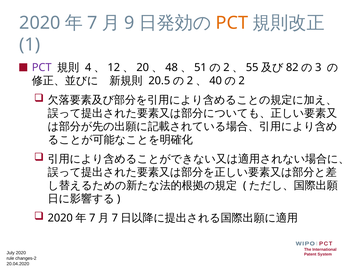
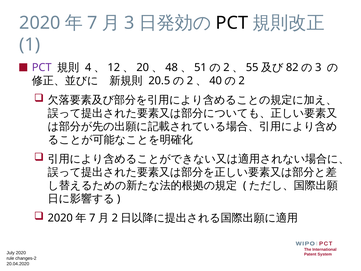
9 at (129, 23): 9 -> 3
PCT at (232, 23) colour: orange -> black
7 at (115, 218): 7 -> 2
